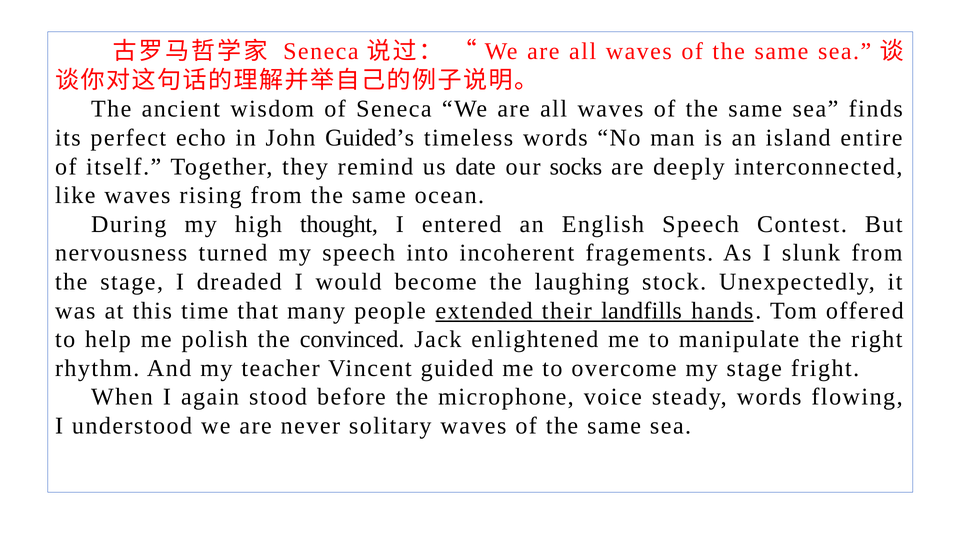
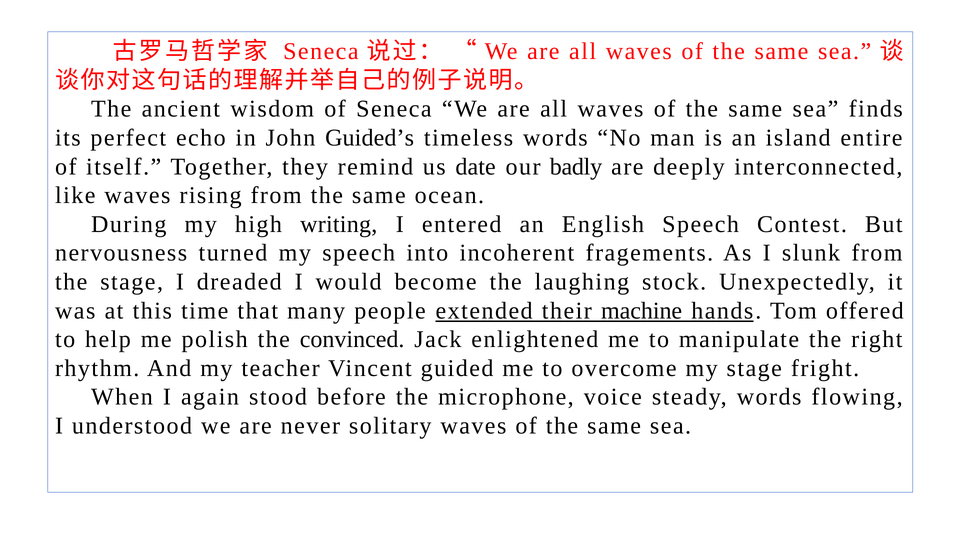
socks: socks -> badly
thought: thought -> writing
landfills: landfills -> machine
